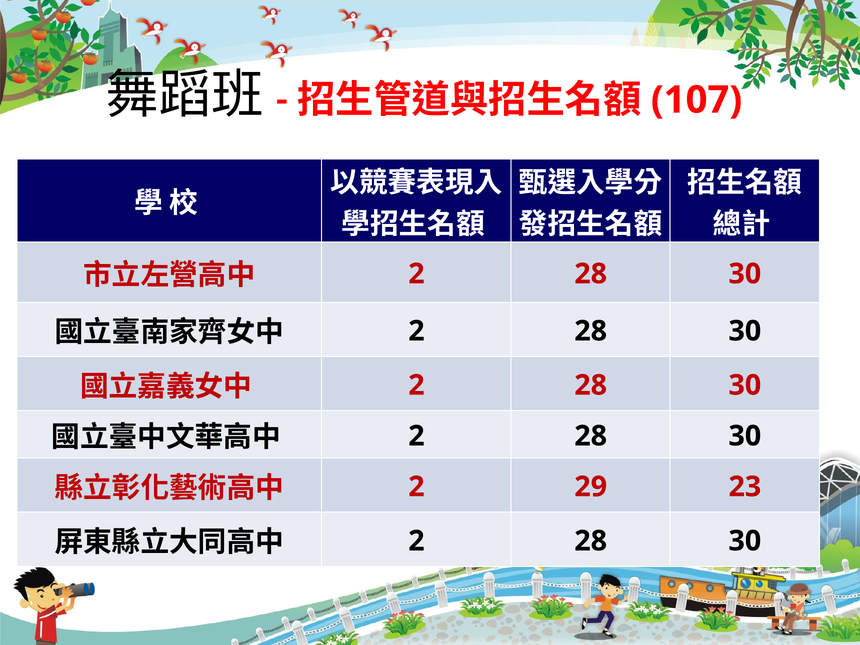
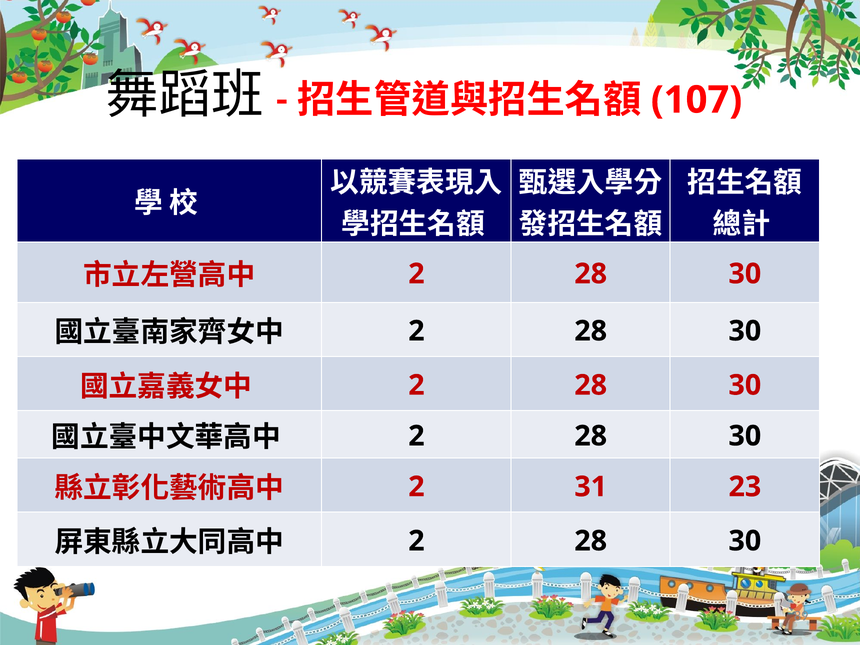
29: 29 -> 31
